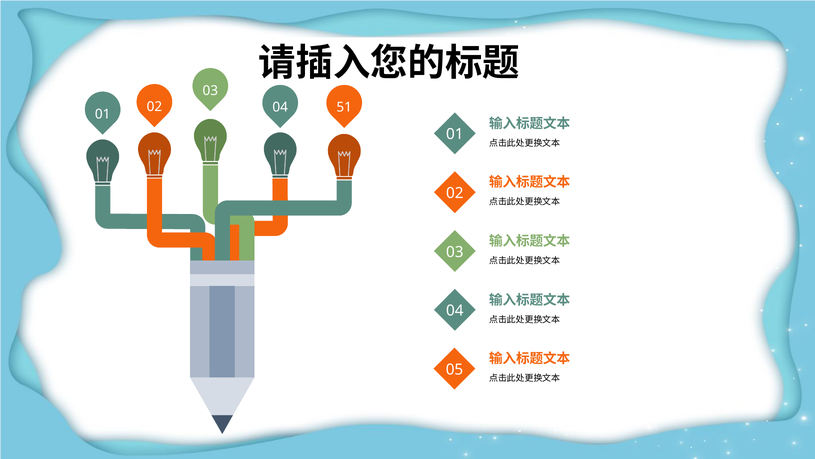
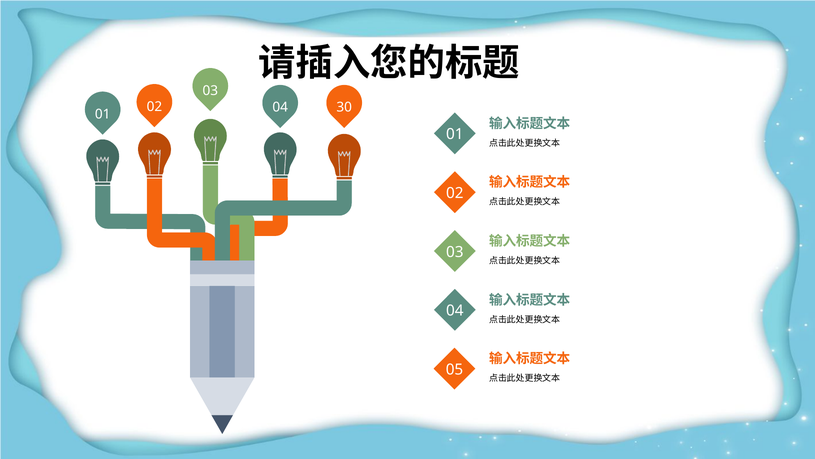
51: 51 -> 30
